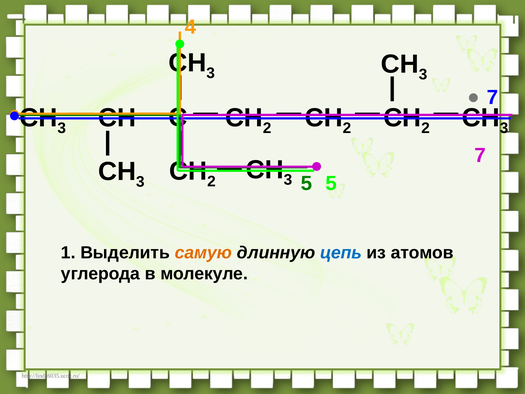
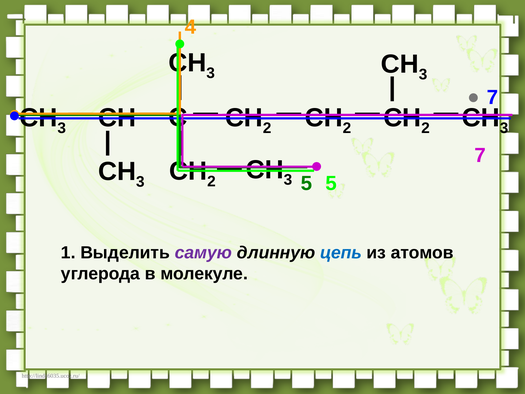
самую colour: orange -> purple
